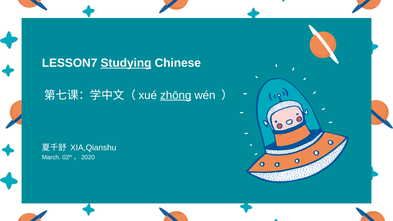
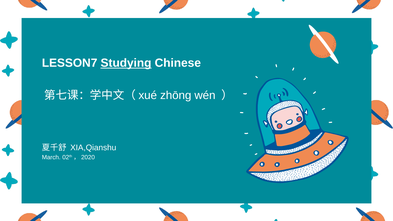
zhōng underline: present -> none
